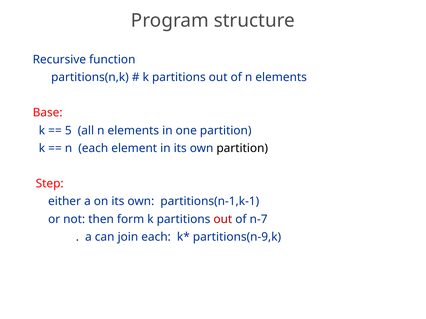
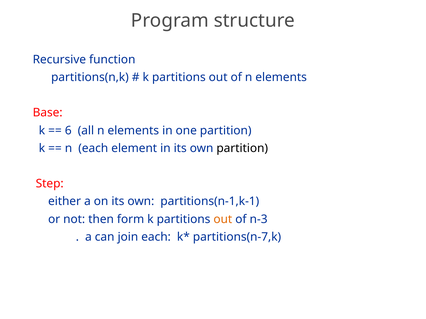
5: 5 -> 6
out at (223, 219) colour: red -> orange
n-7: n-7 -> n-3
partitions(n-9,k: partitions(n-9,k -> partitions(n-7,k
